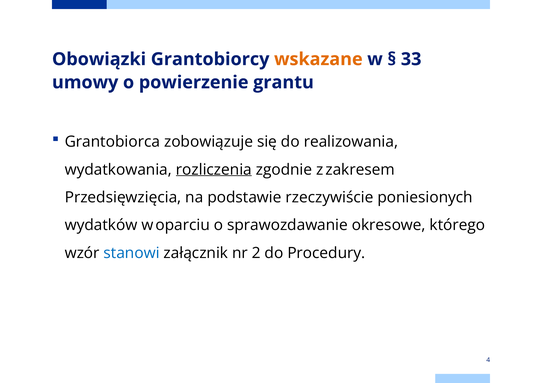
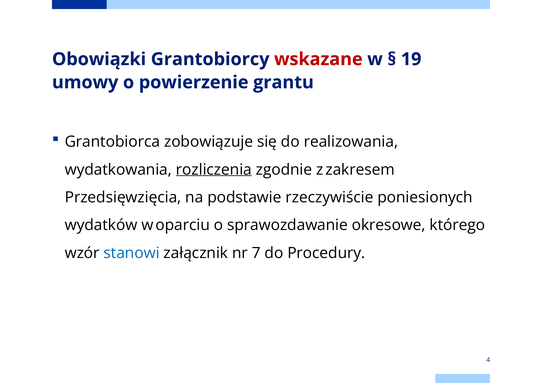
wskazane colour: orange -> red
33: 33 -> 19
2: 2 -> 7
